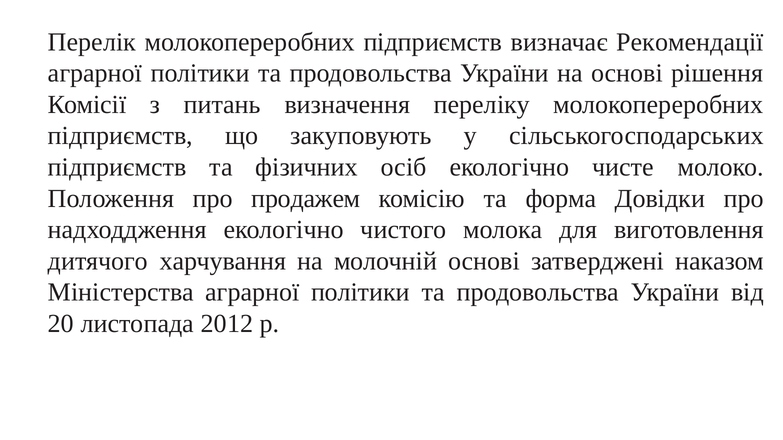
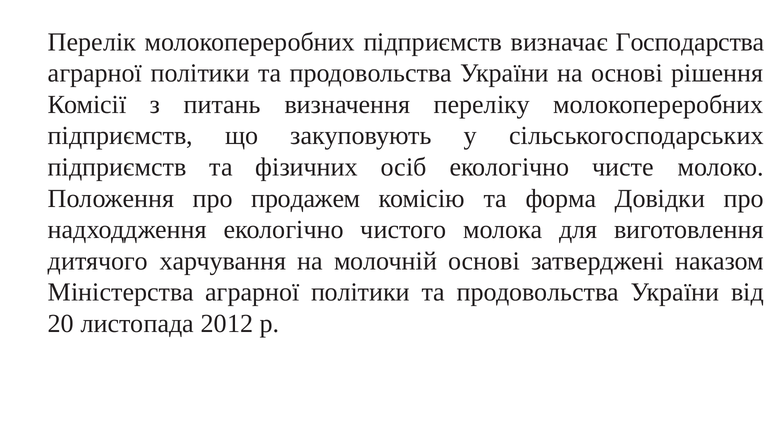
Рекомендації: Рекомендації -> Господарства
